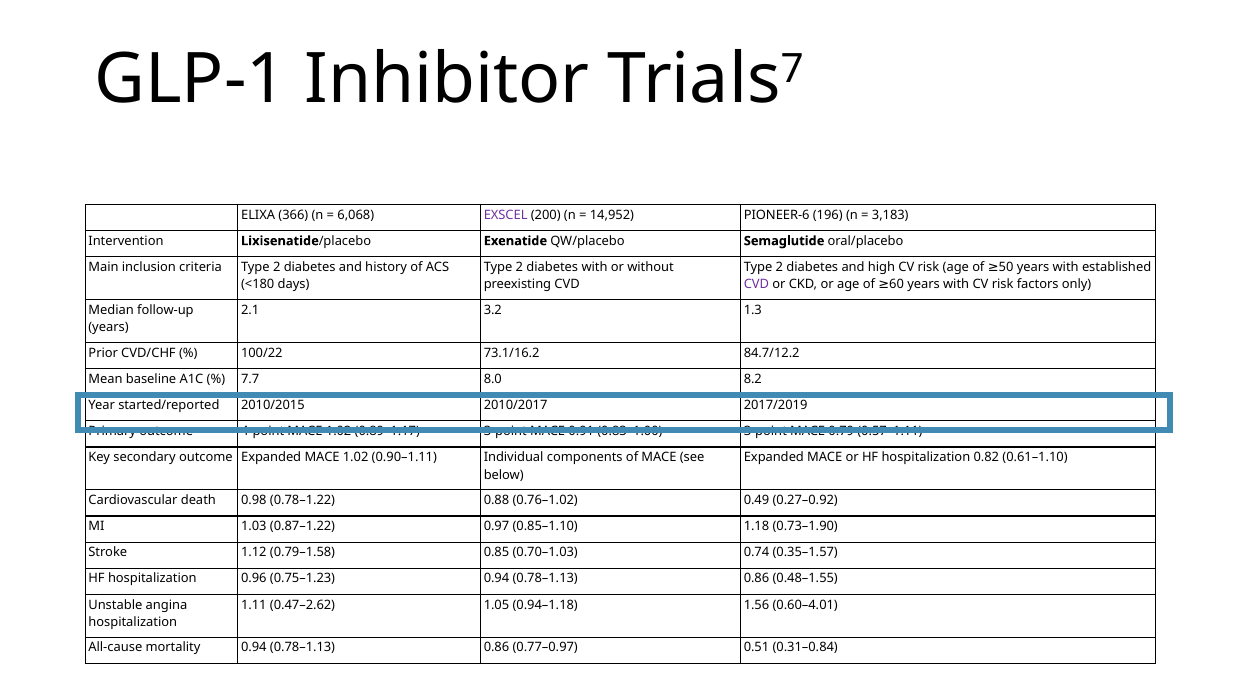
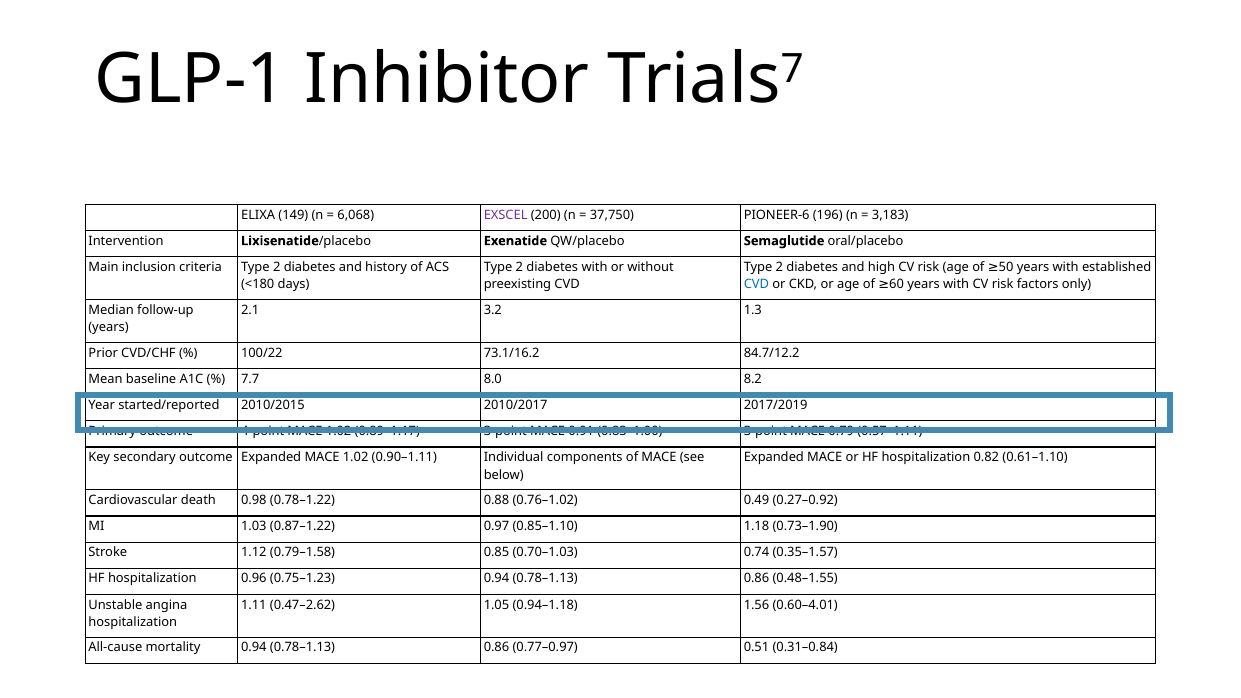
366: 366 -> 149
14,952: 14,952 -> 37,750
CVD at (756, 285) colour: purple -> blue
